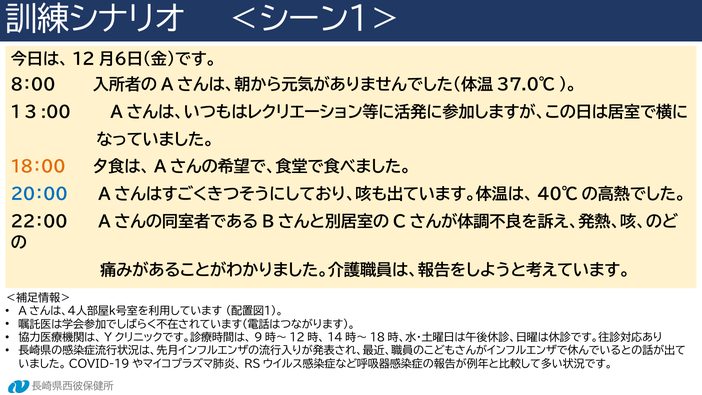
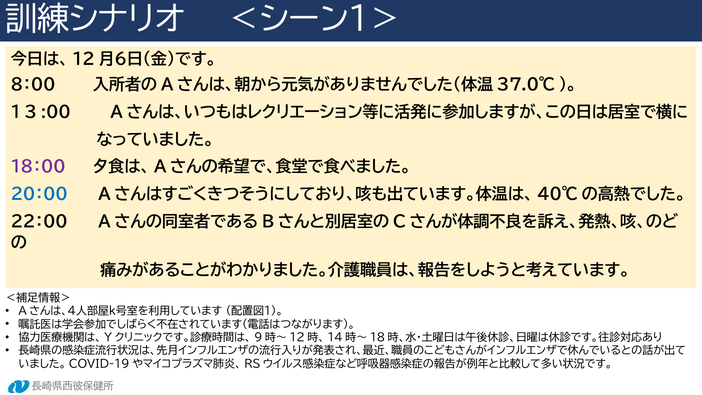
１８：００ colour: orange -> purple
